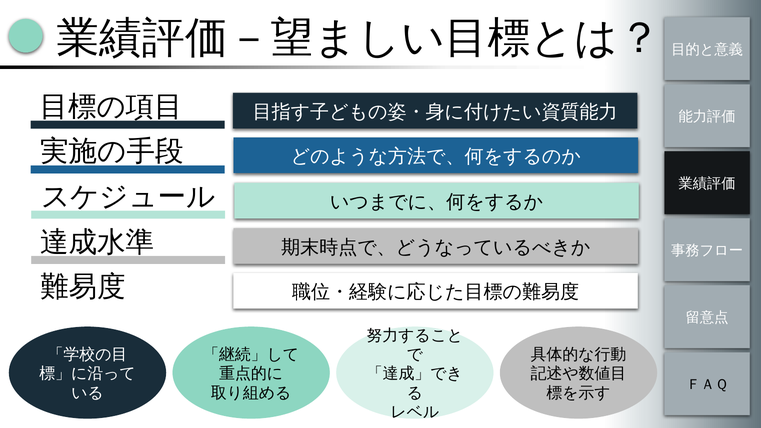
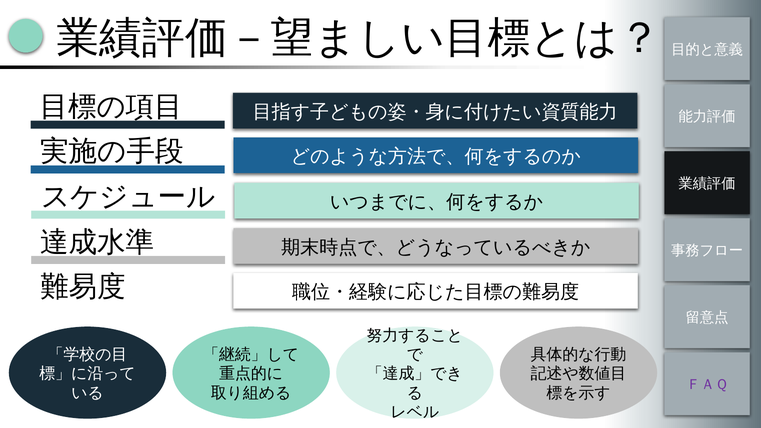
ＦＡＱ colour: black -> purple
